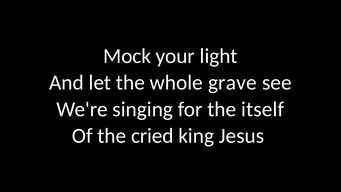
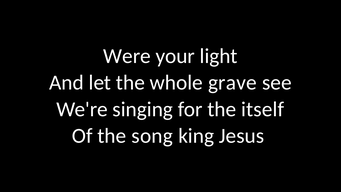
Mock: Mock -> Were
cried: cried -> song
